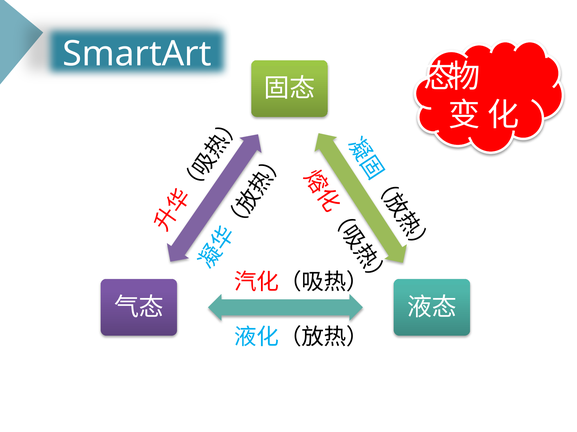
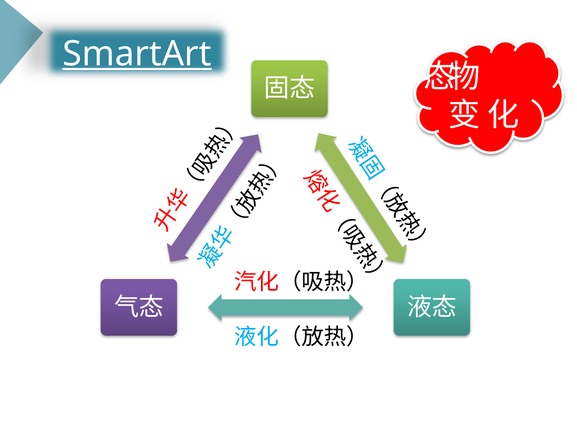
SmartArt underline: none -> present
